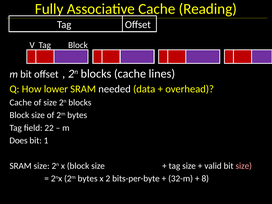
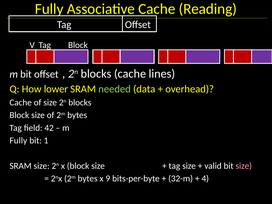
needed colour: white -> light green
22: 22 -> 42
Does at (18, 141): Does -> Fully
2: 2 -> 9
8: 8 -> 4
